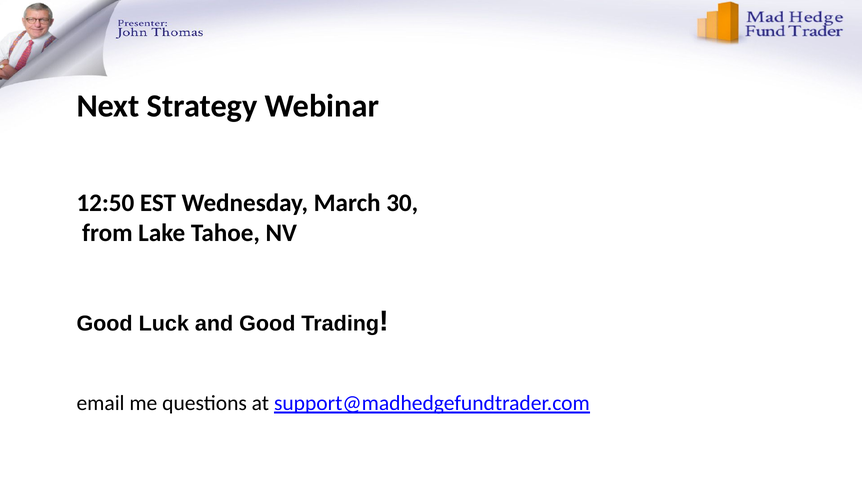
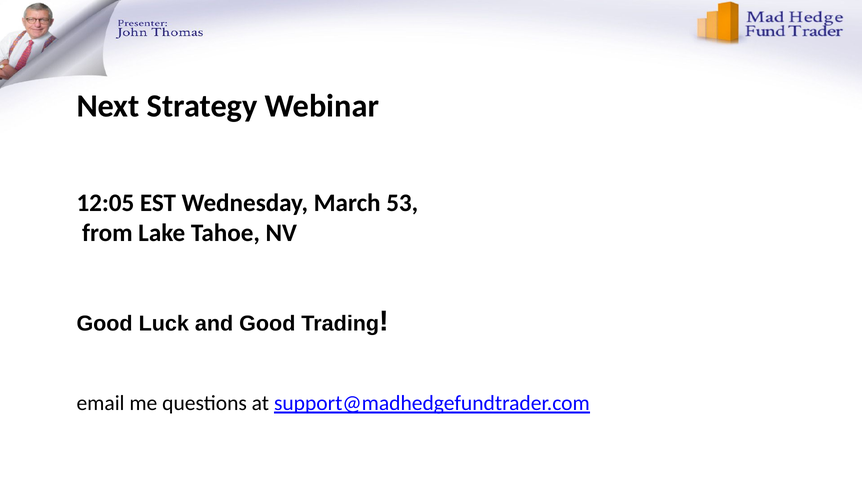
12:50: 12:50 -> 12:05
30: 30 -> 53
